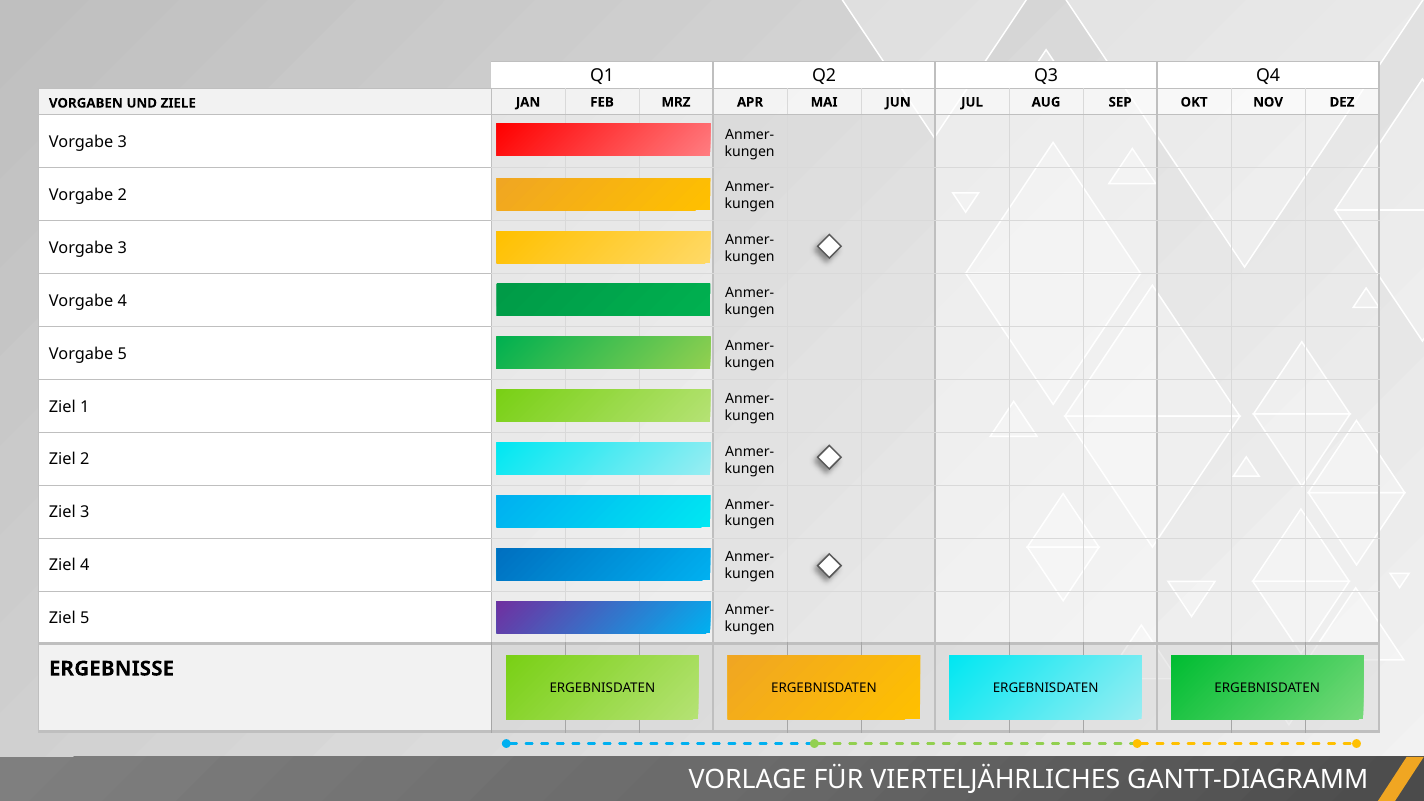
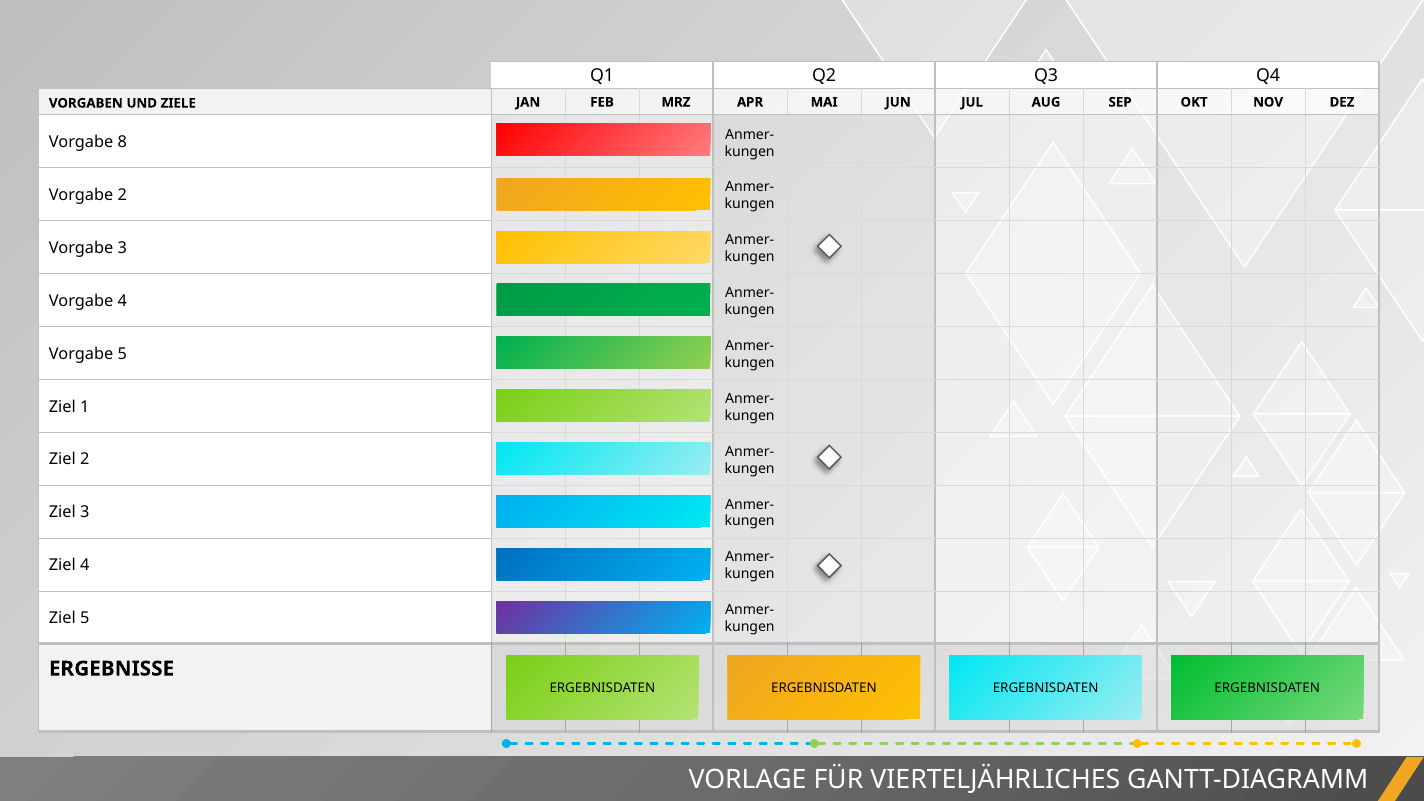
3 at (122, 142): 3 -> 8
